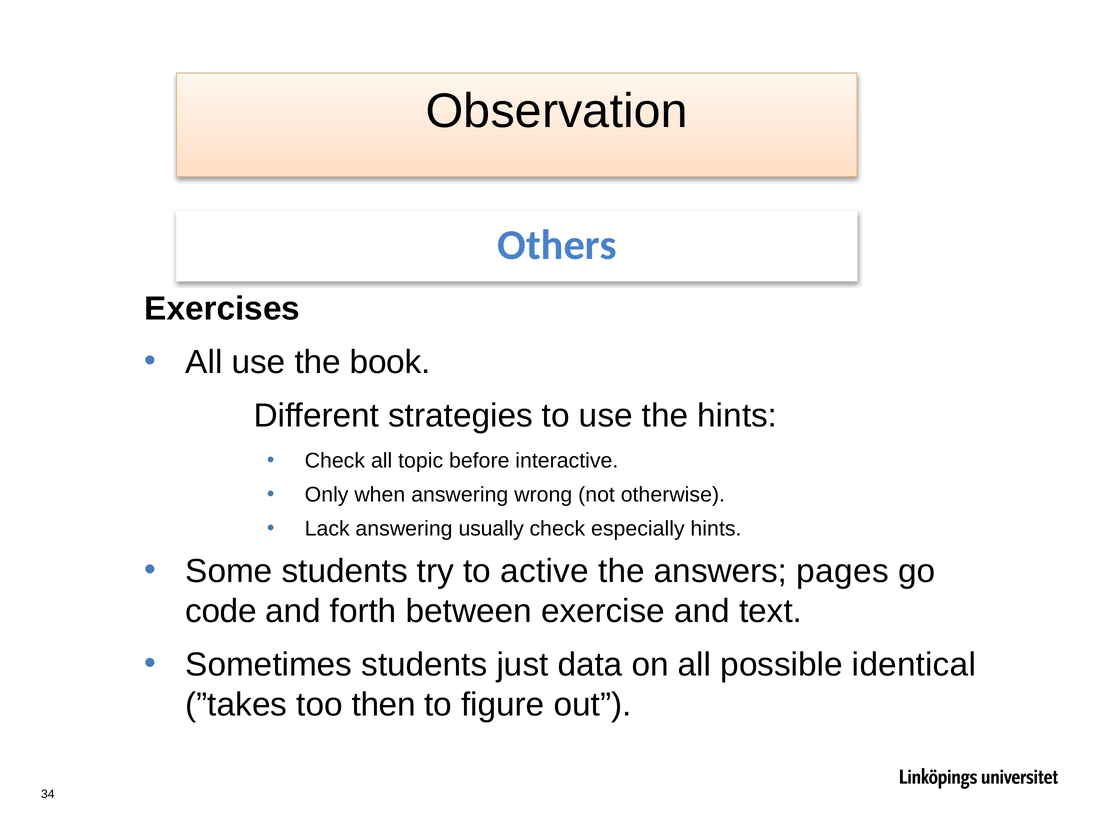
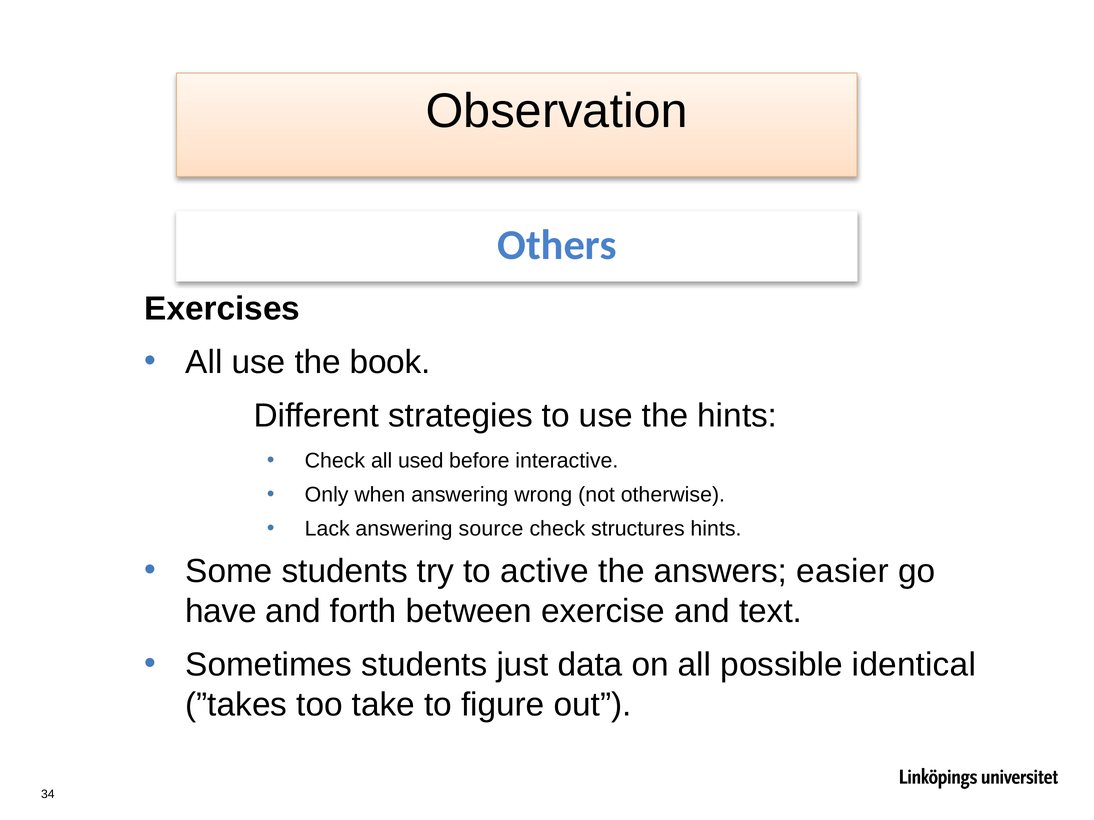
topic: topic -> used
usually: usually -> source
especially: especially -> structures
pages: pages -> easier
code: code -> have
then: then -> take
